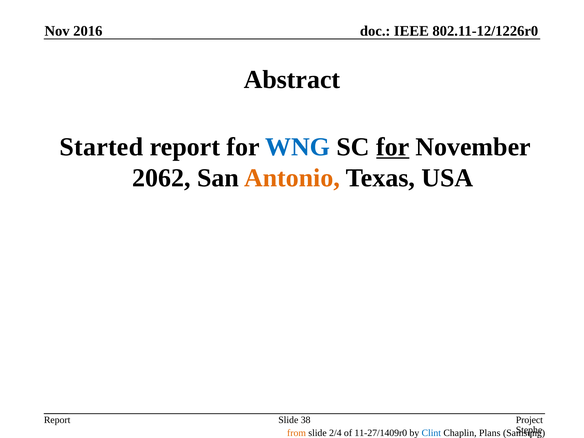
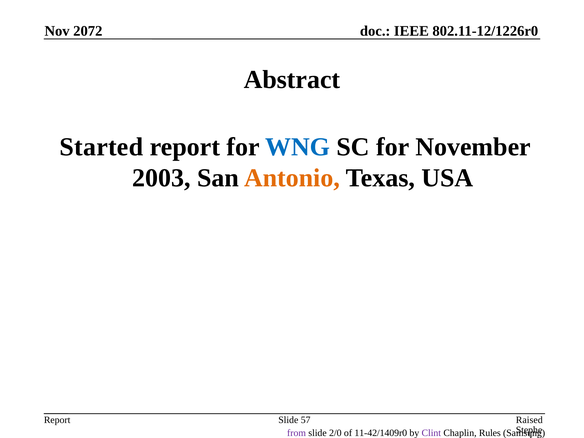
2016: 2016 -> 2072
for at (393, 147) underline: present -> none
2062: 2062 -> 2003
Project: Project -> Raised
38: 38 -> 57
from colour: orange -> purple
2/4: 2/4 -> 2/0
11-27/1409r0: 11-27/1409r0 -> 11-42/1409r0
Clint colour: blue -> purple
Plans: Plans -> Rules
